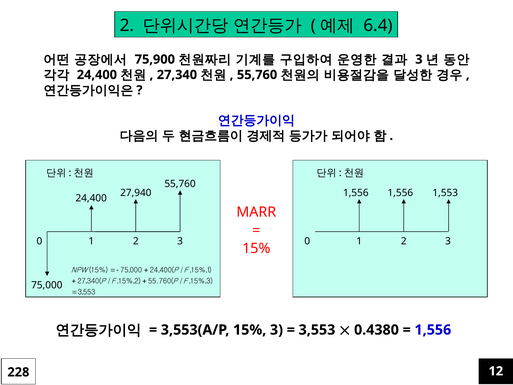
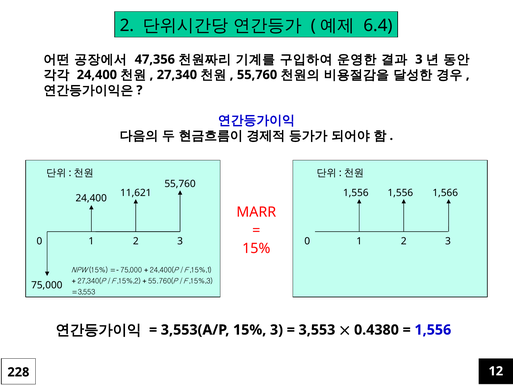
75,900: 75,900 -> 47,356
27,940: 27,940 -> 11,621
1,553: 1,553 -> 1,566
